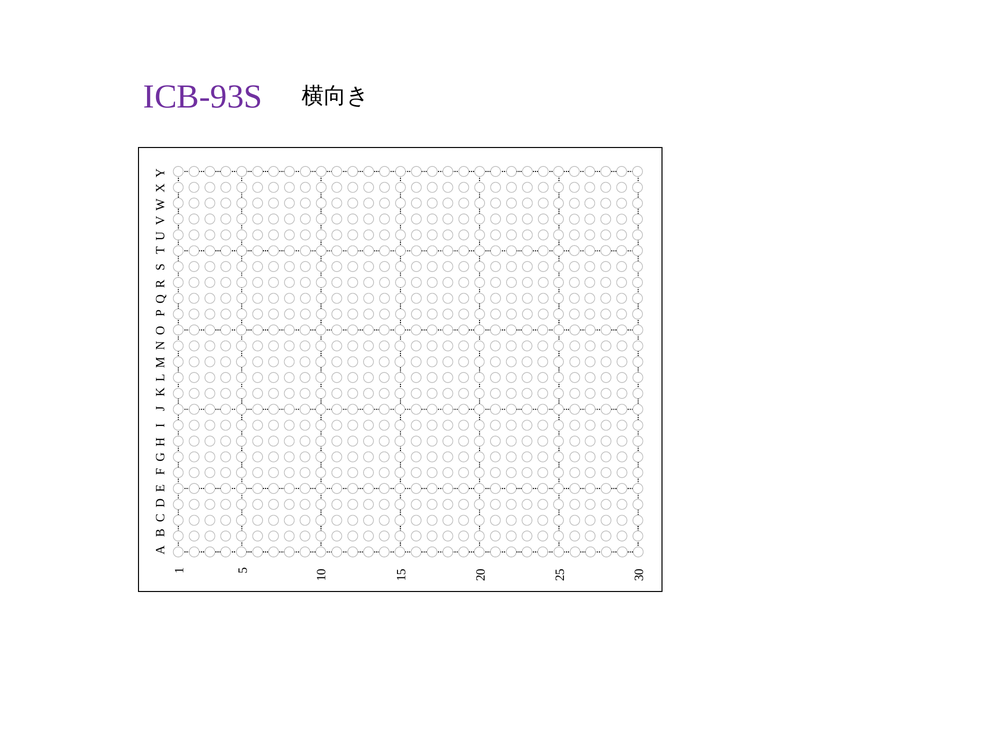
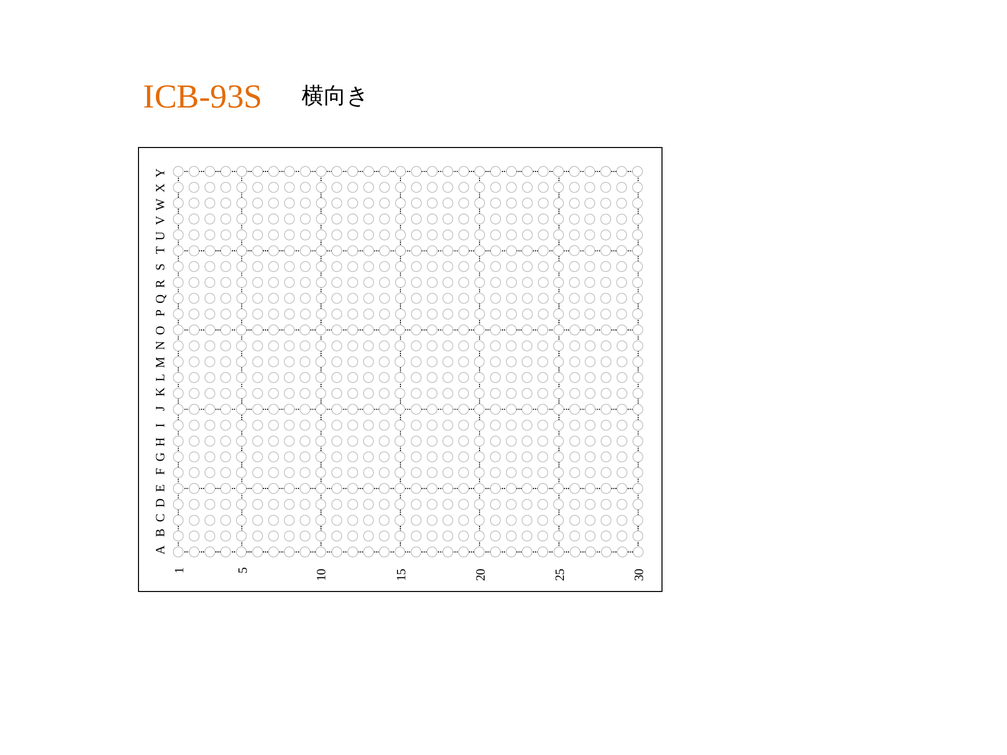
ICB-93S colour: purple -> orange
